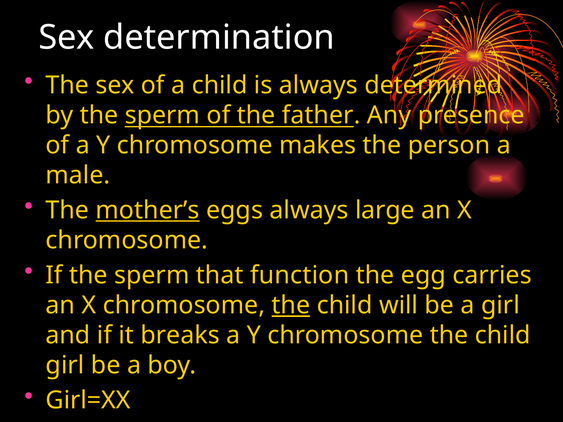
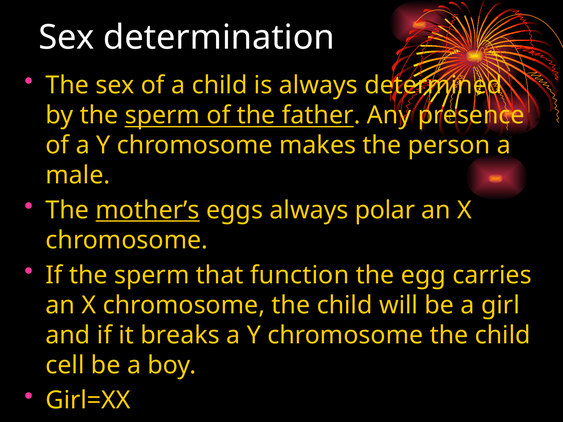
large: large -> polar
the at (291, 306) underline: present -> none
girl at (65, 366): girl -> cell
